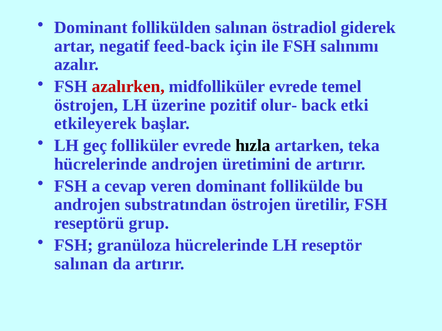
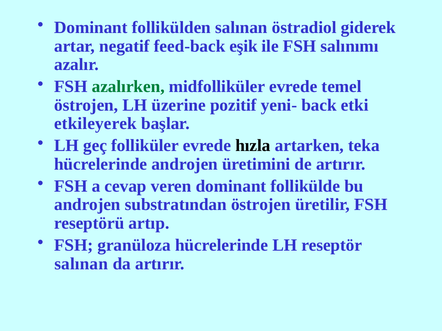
için: için -> eşik
azalırken colour: red -> green
olur-: olur- -> yeni-
grup: grup -> artıp
